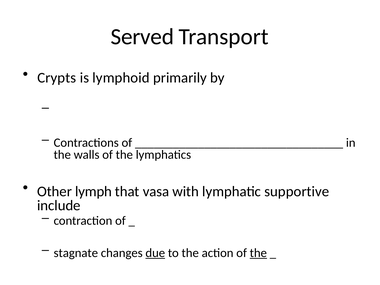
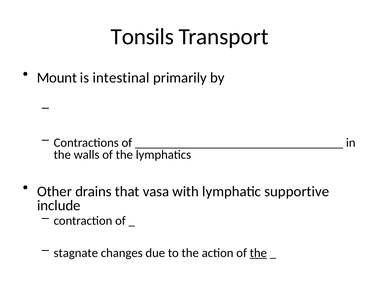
Served: Served -> Tonsils
Crypts: Crypts -> Mount
lymphoid: lymphoid -> intestinal
lymph: lymph -> drains
due underline: present -> none
